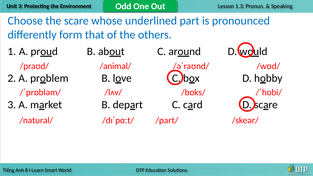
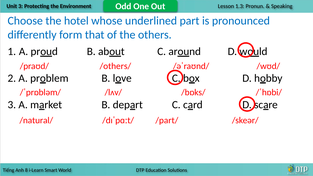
the scare: scare -> hotel
/animal/: /animal/ -> /others/
